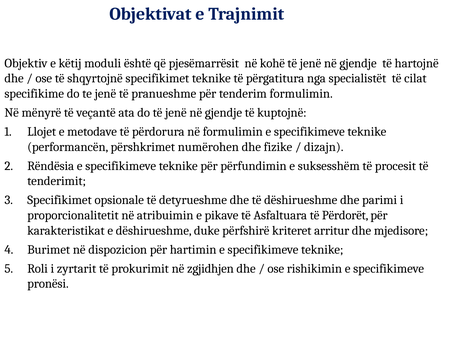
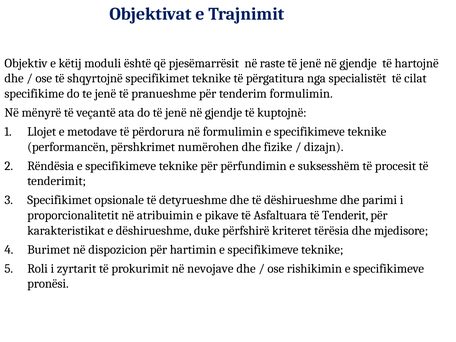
kohë: kohë -> raste
Përdorët: Përdorët -> Tenderit
arritur: arritur -> tërësia
zgjidhjen: zgjidhjen -> nevojave
